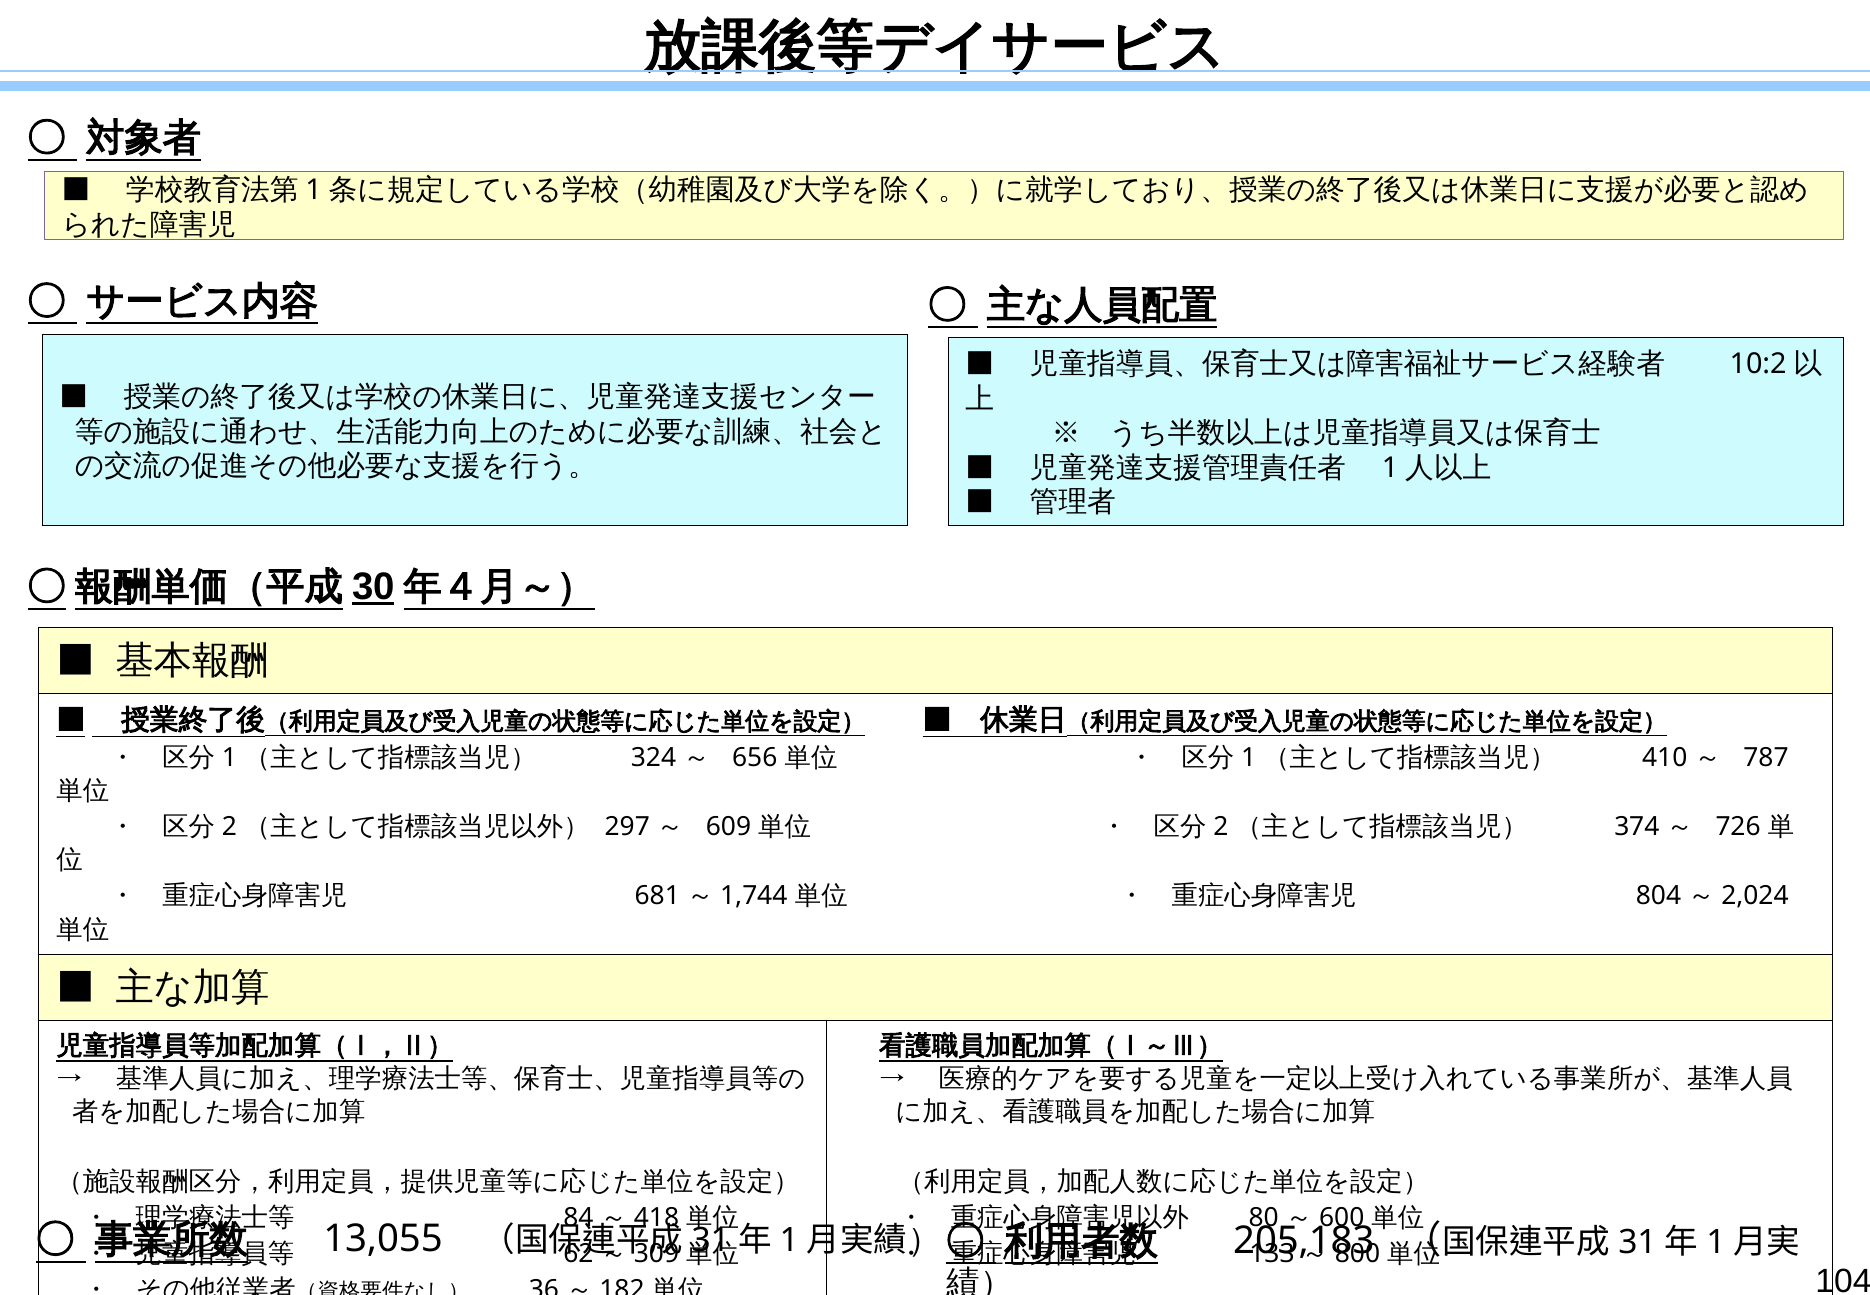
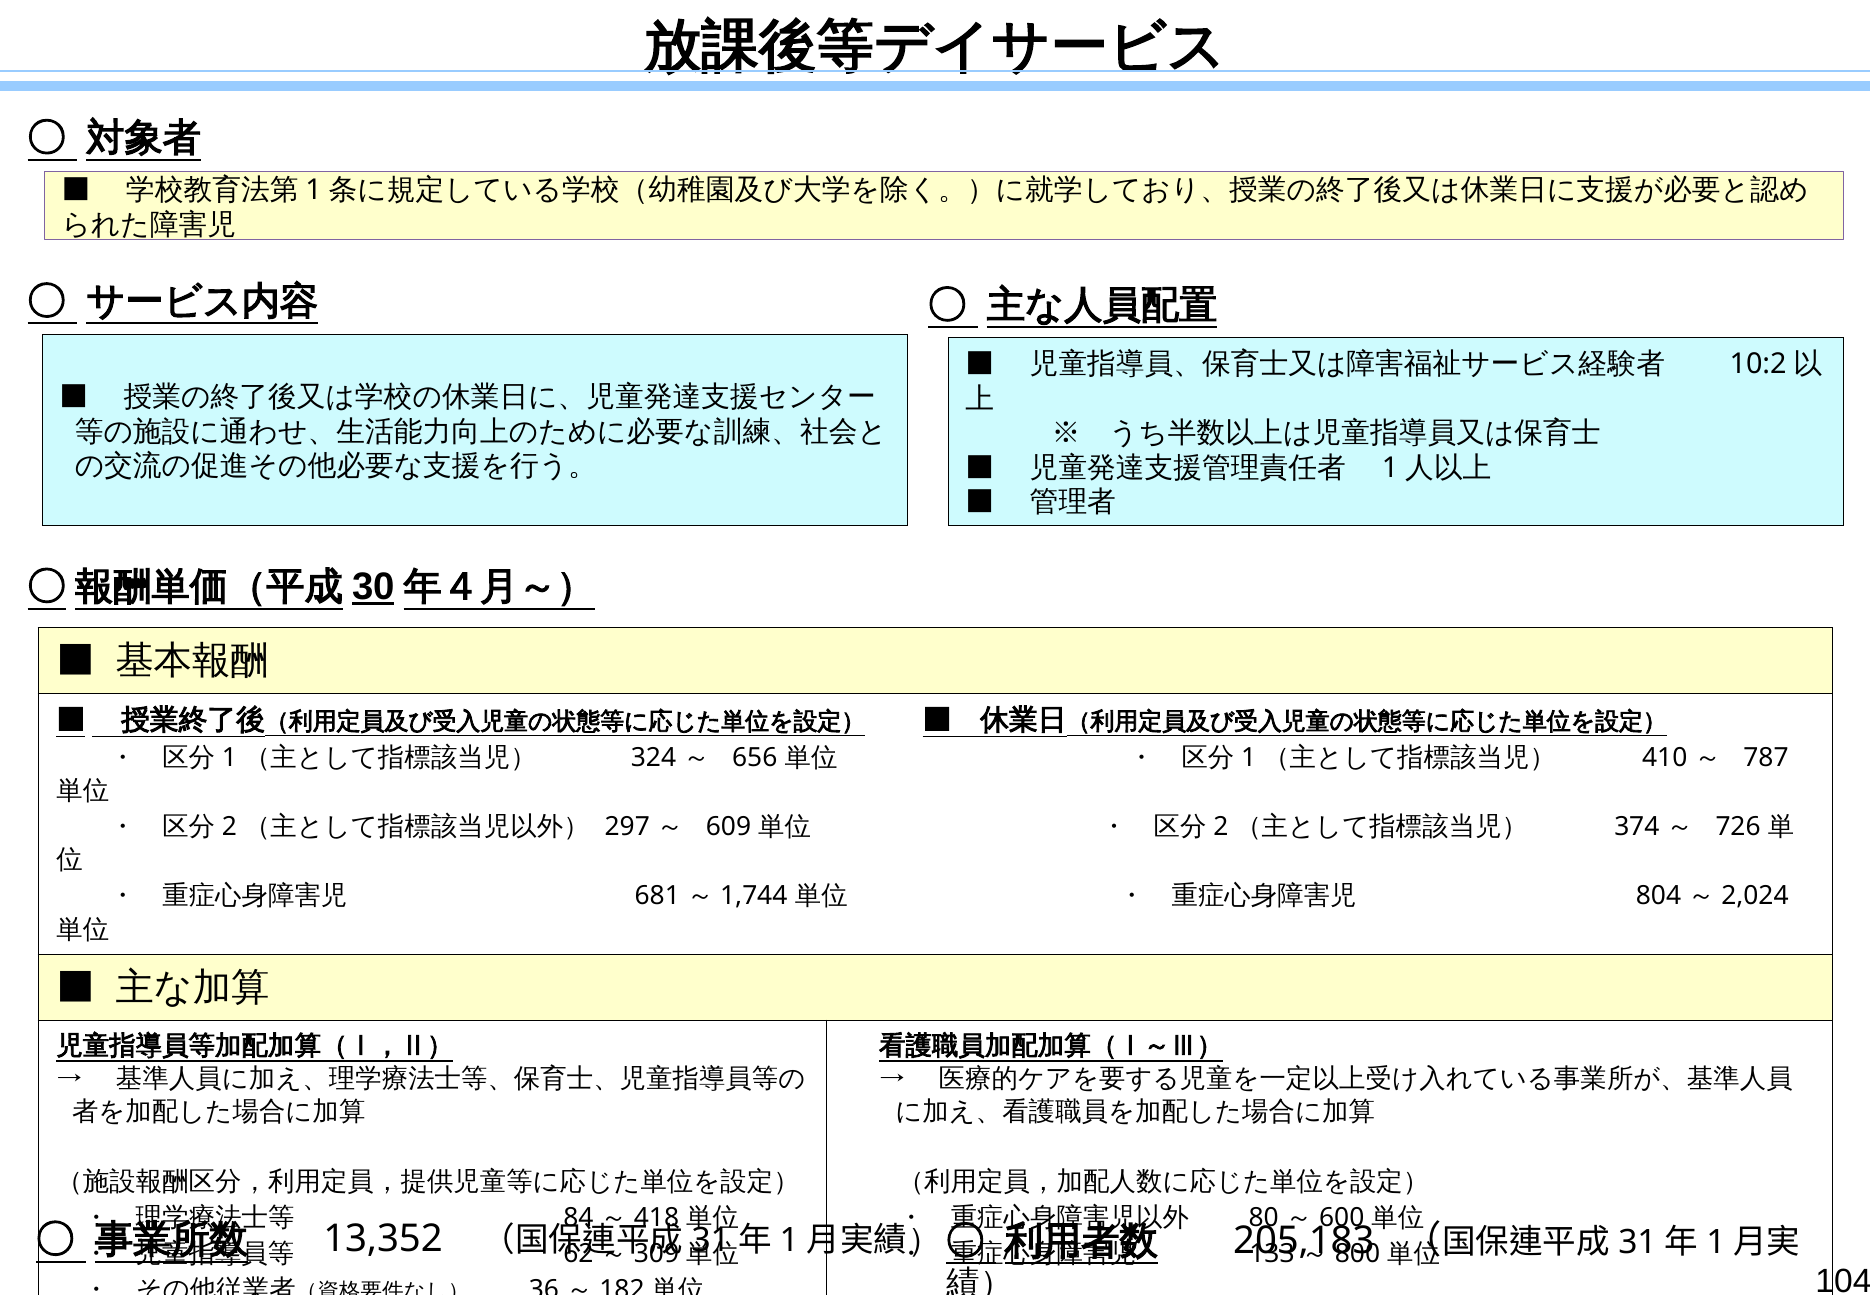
13,055: 13,055 -> 13,352
